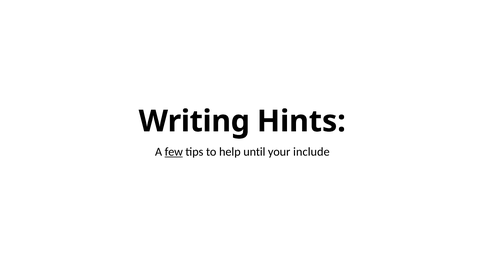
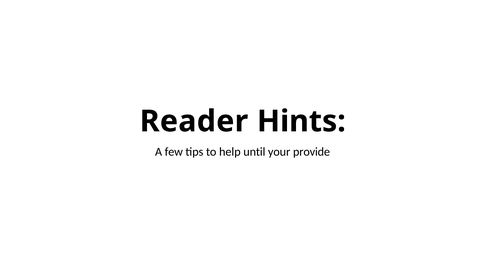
Writing: Writing -> Reader
few underline: present -> none
include: include -> provide
